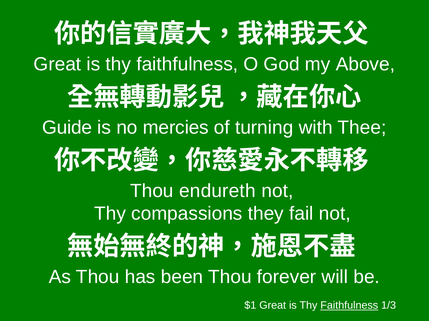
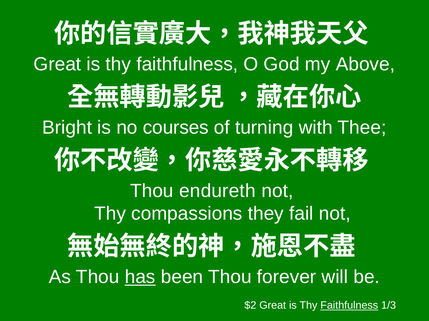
Guide: Guide -> Bright
mercies: mercies -> courses
has underline: none -> present
$1: $1 -> $2
